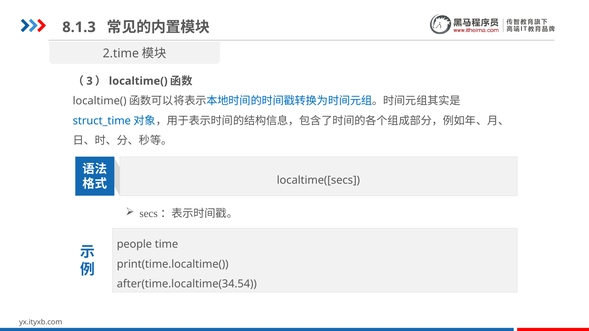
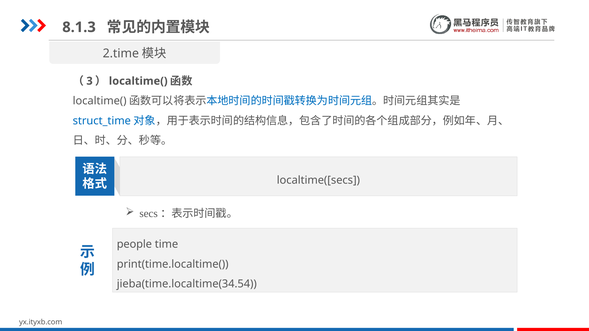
after(time.localtime(34.54: after(time.localtime(34.54 -> jieba(time.localtime(34.54
